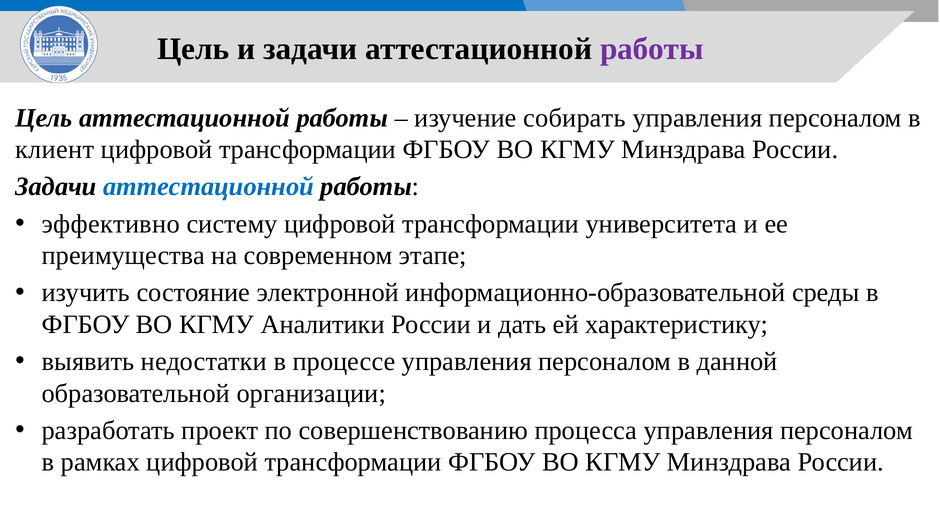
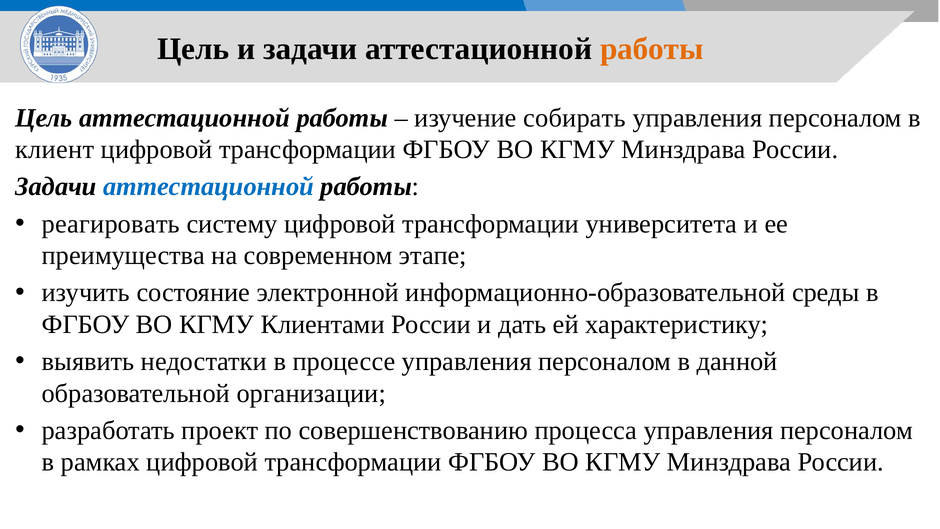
работы at (652, 49) colour: purple -> orange
эффективно: эффективно -> реагировать
Аналитики: Аналитики -> Клиентами
